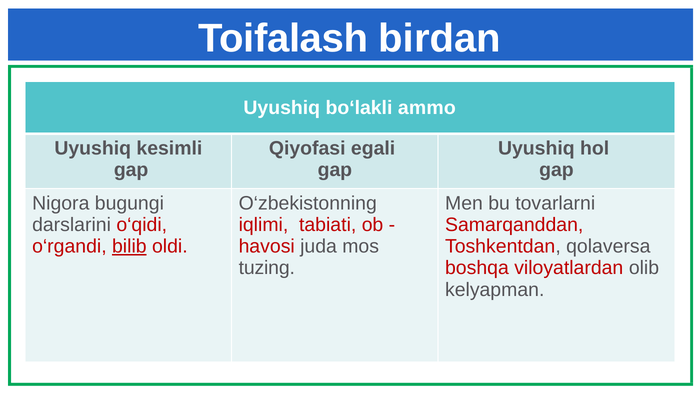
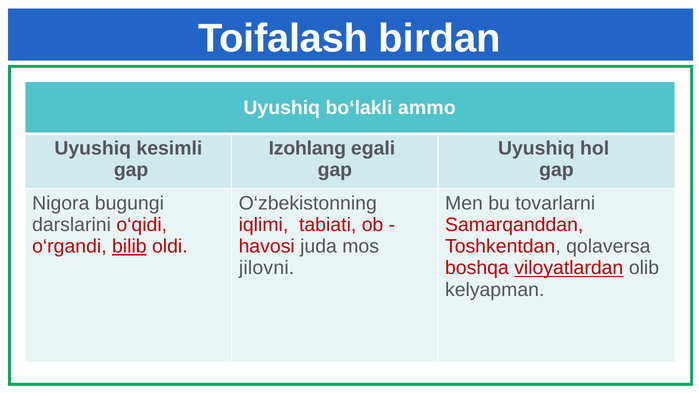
Qiyofasi: Qiyofasi -> Izohlang
tuzing: tuzing -> jilovni
viloyatlardan underline: none -> present
